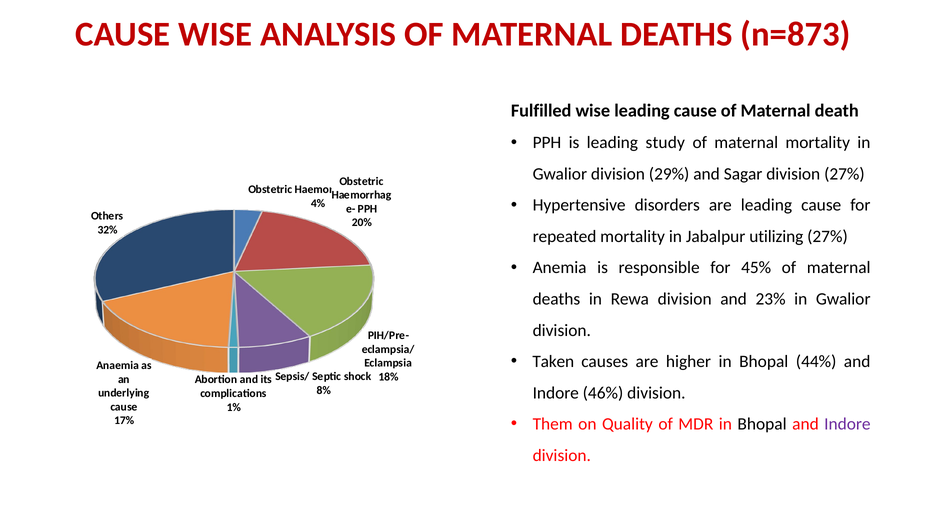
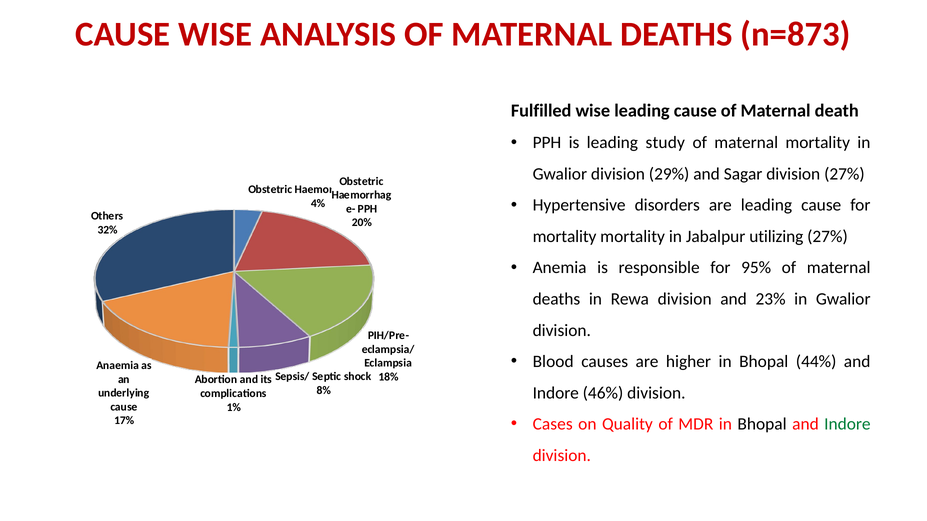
repeated at (565, 237): repeated -> mortality
45%: 45% -> 95%
Taken: Taken -> Blood
Them: Them -> Cases
Indore at (847, 424) colour: purple -> green
